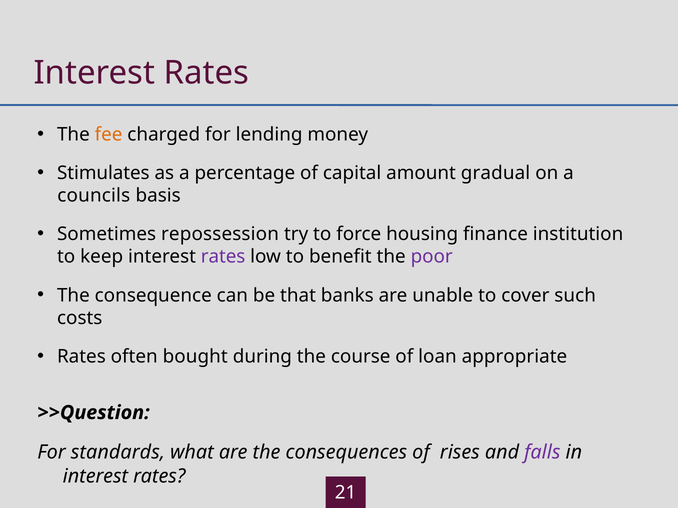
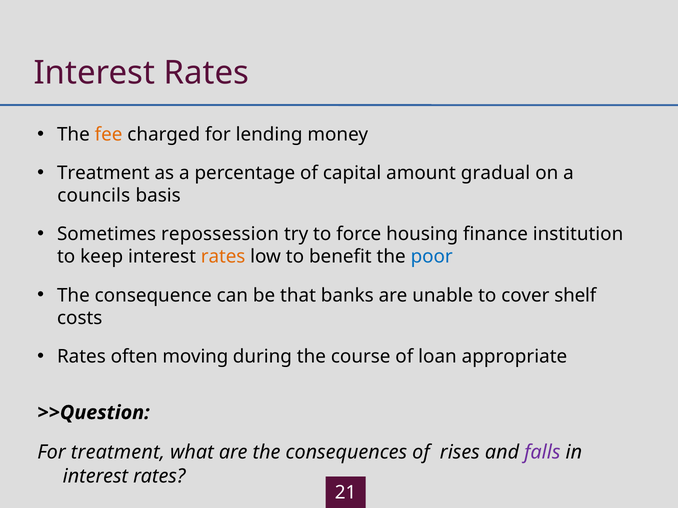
Stimulates at (103, 173): Stimulates -> Treatment
rates at (223, 257) colour: purple -> orange
poor colour: purple -> blue
such: such -> shelf
bought: bought -> moving
For standards: standards -> treatment
